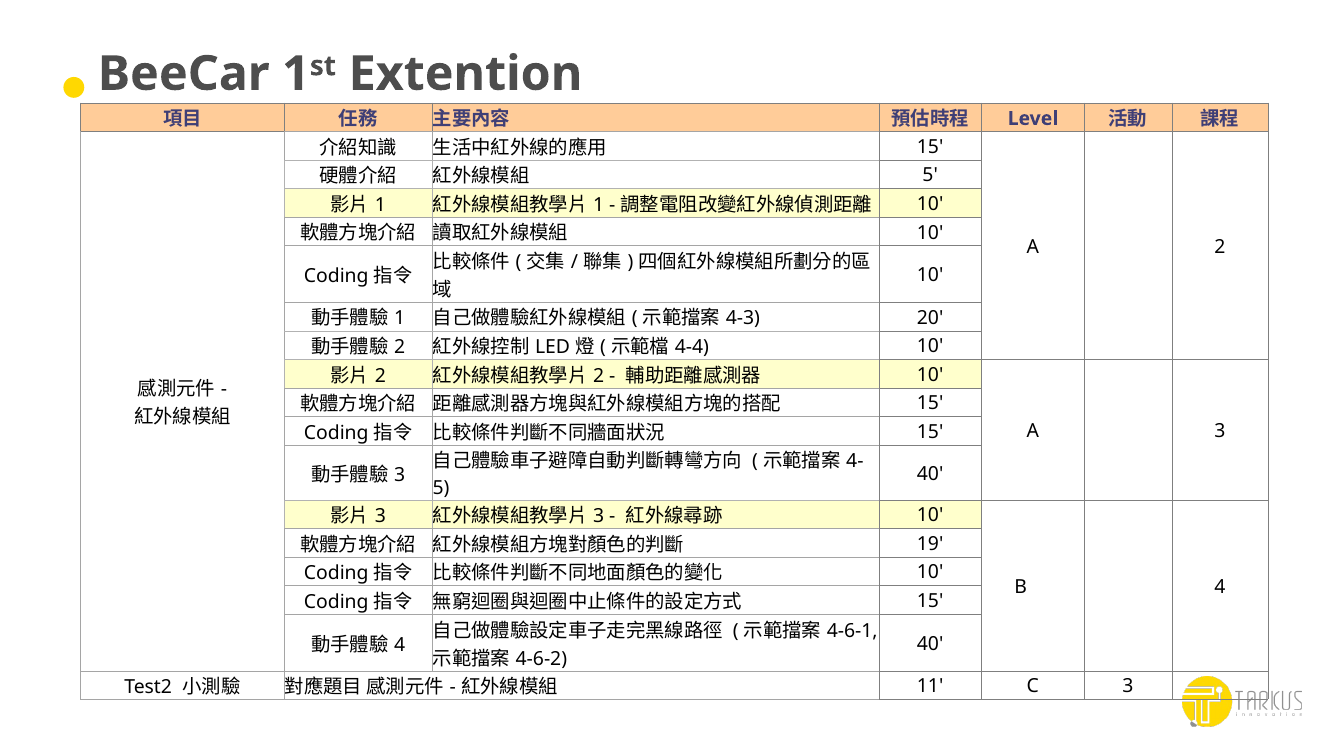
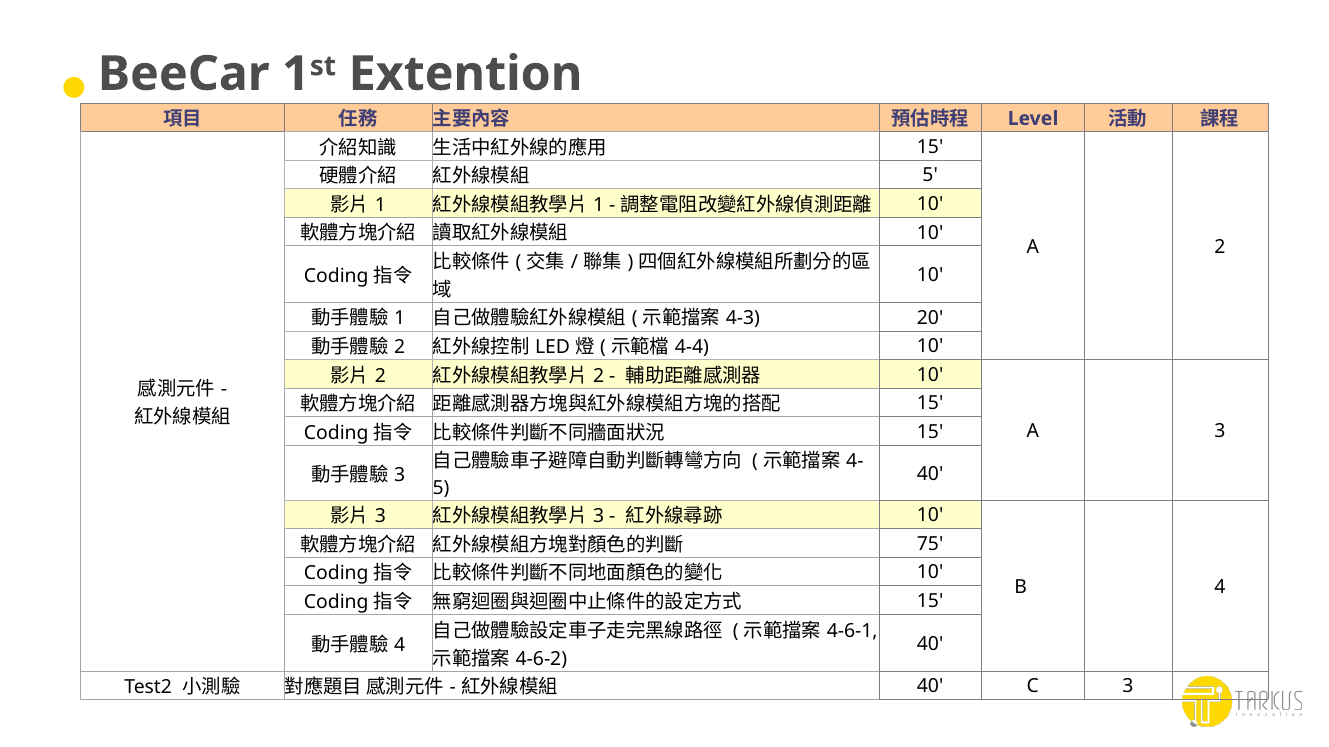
19: 19 -> 75
11 at (930, 687): 11 -> 40
